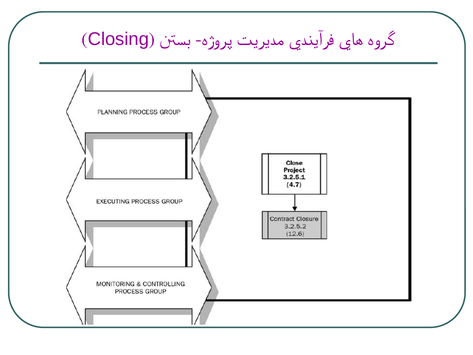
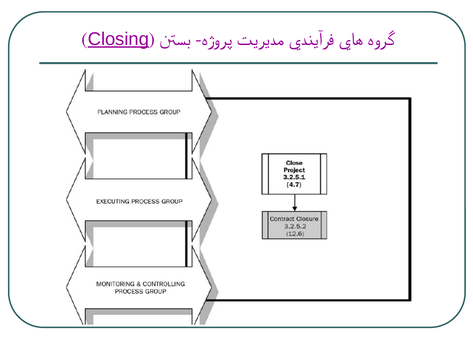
Closing underline: none -> present
